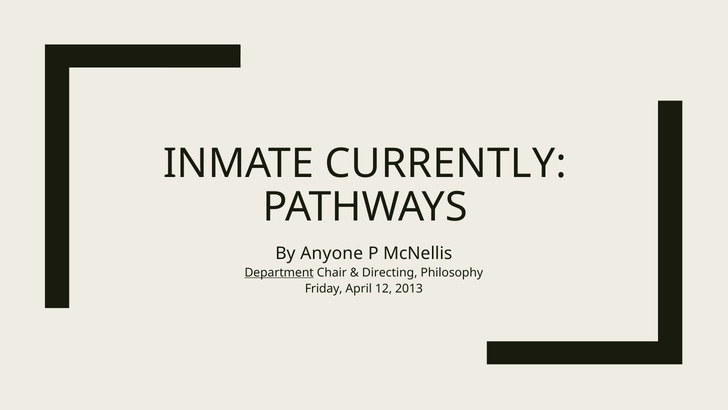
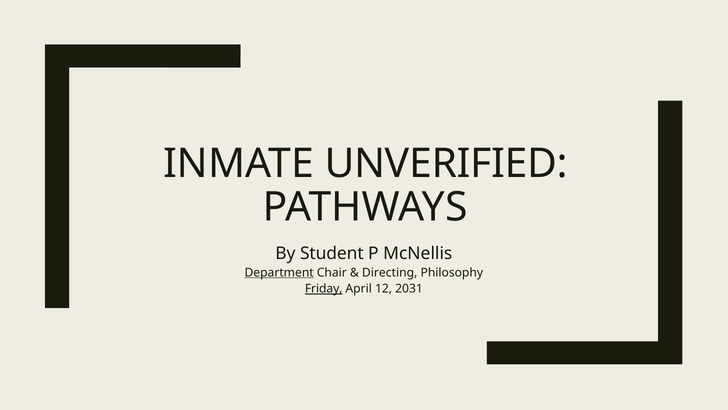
CURRENTLY: CURRENTLY -> UNVERIFIED
Anyone: Anyone -> Student
Friday underline: none -> present
2013: 2013 -> 2031
